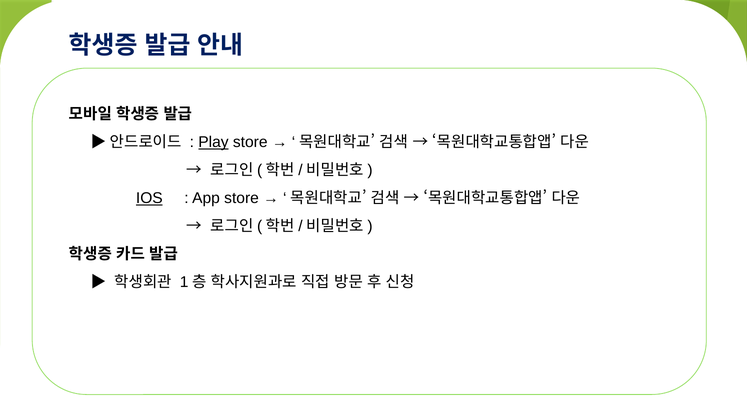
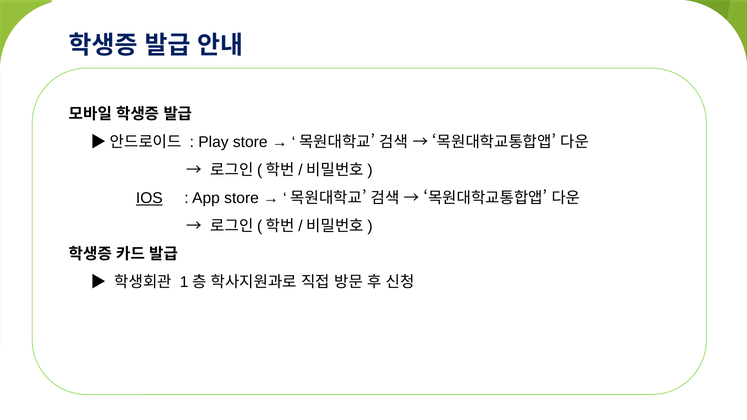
Play underline: present -> none
